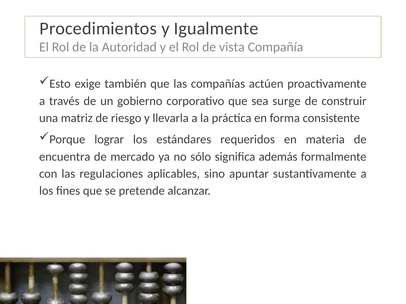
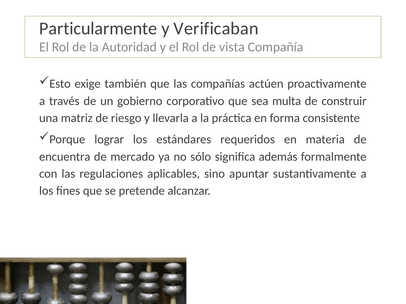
Procedimientos: Procedimientos -> Particularmente
Igualmente: Igualmente -> Verificaban
surge: surge -> multa
